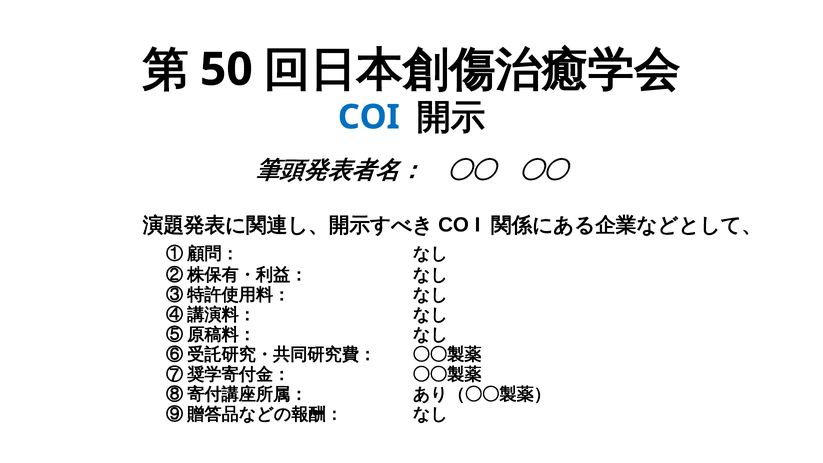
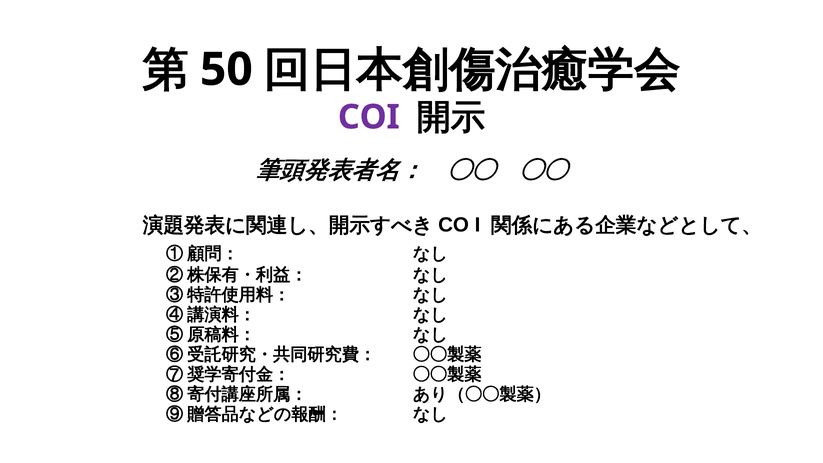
COI colour: blue -> purple
